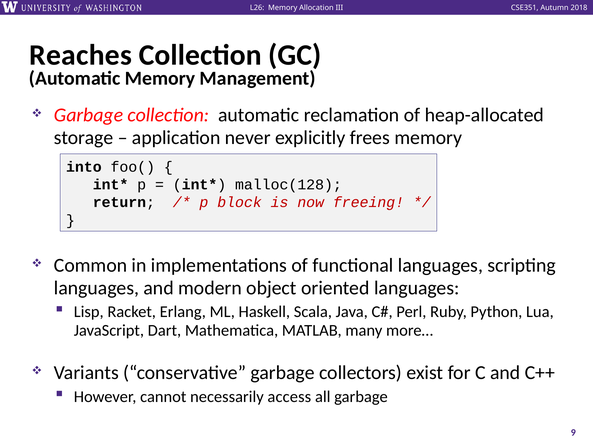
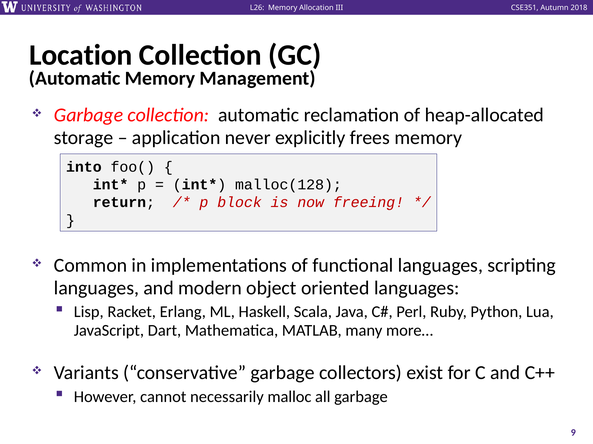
Reaches: Reaches -> Location
access: access -> malloc
